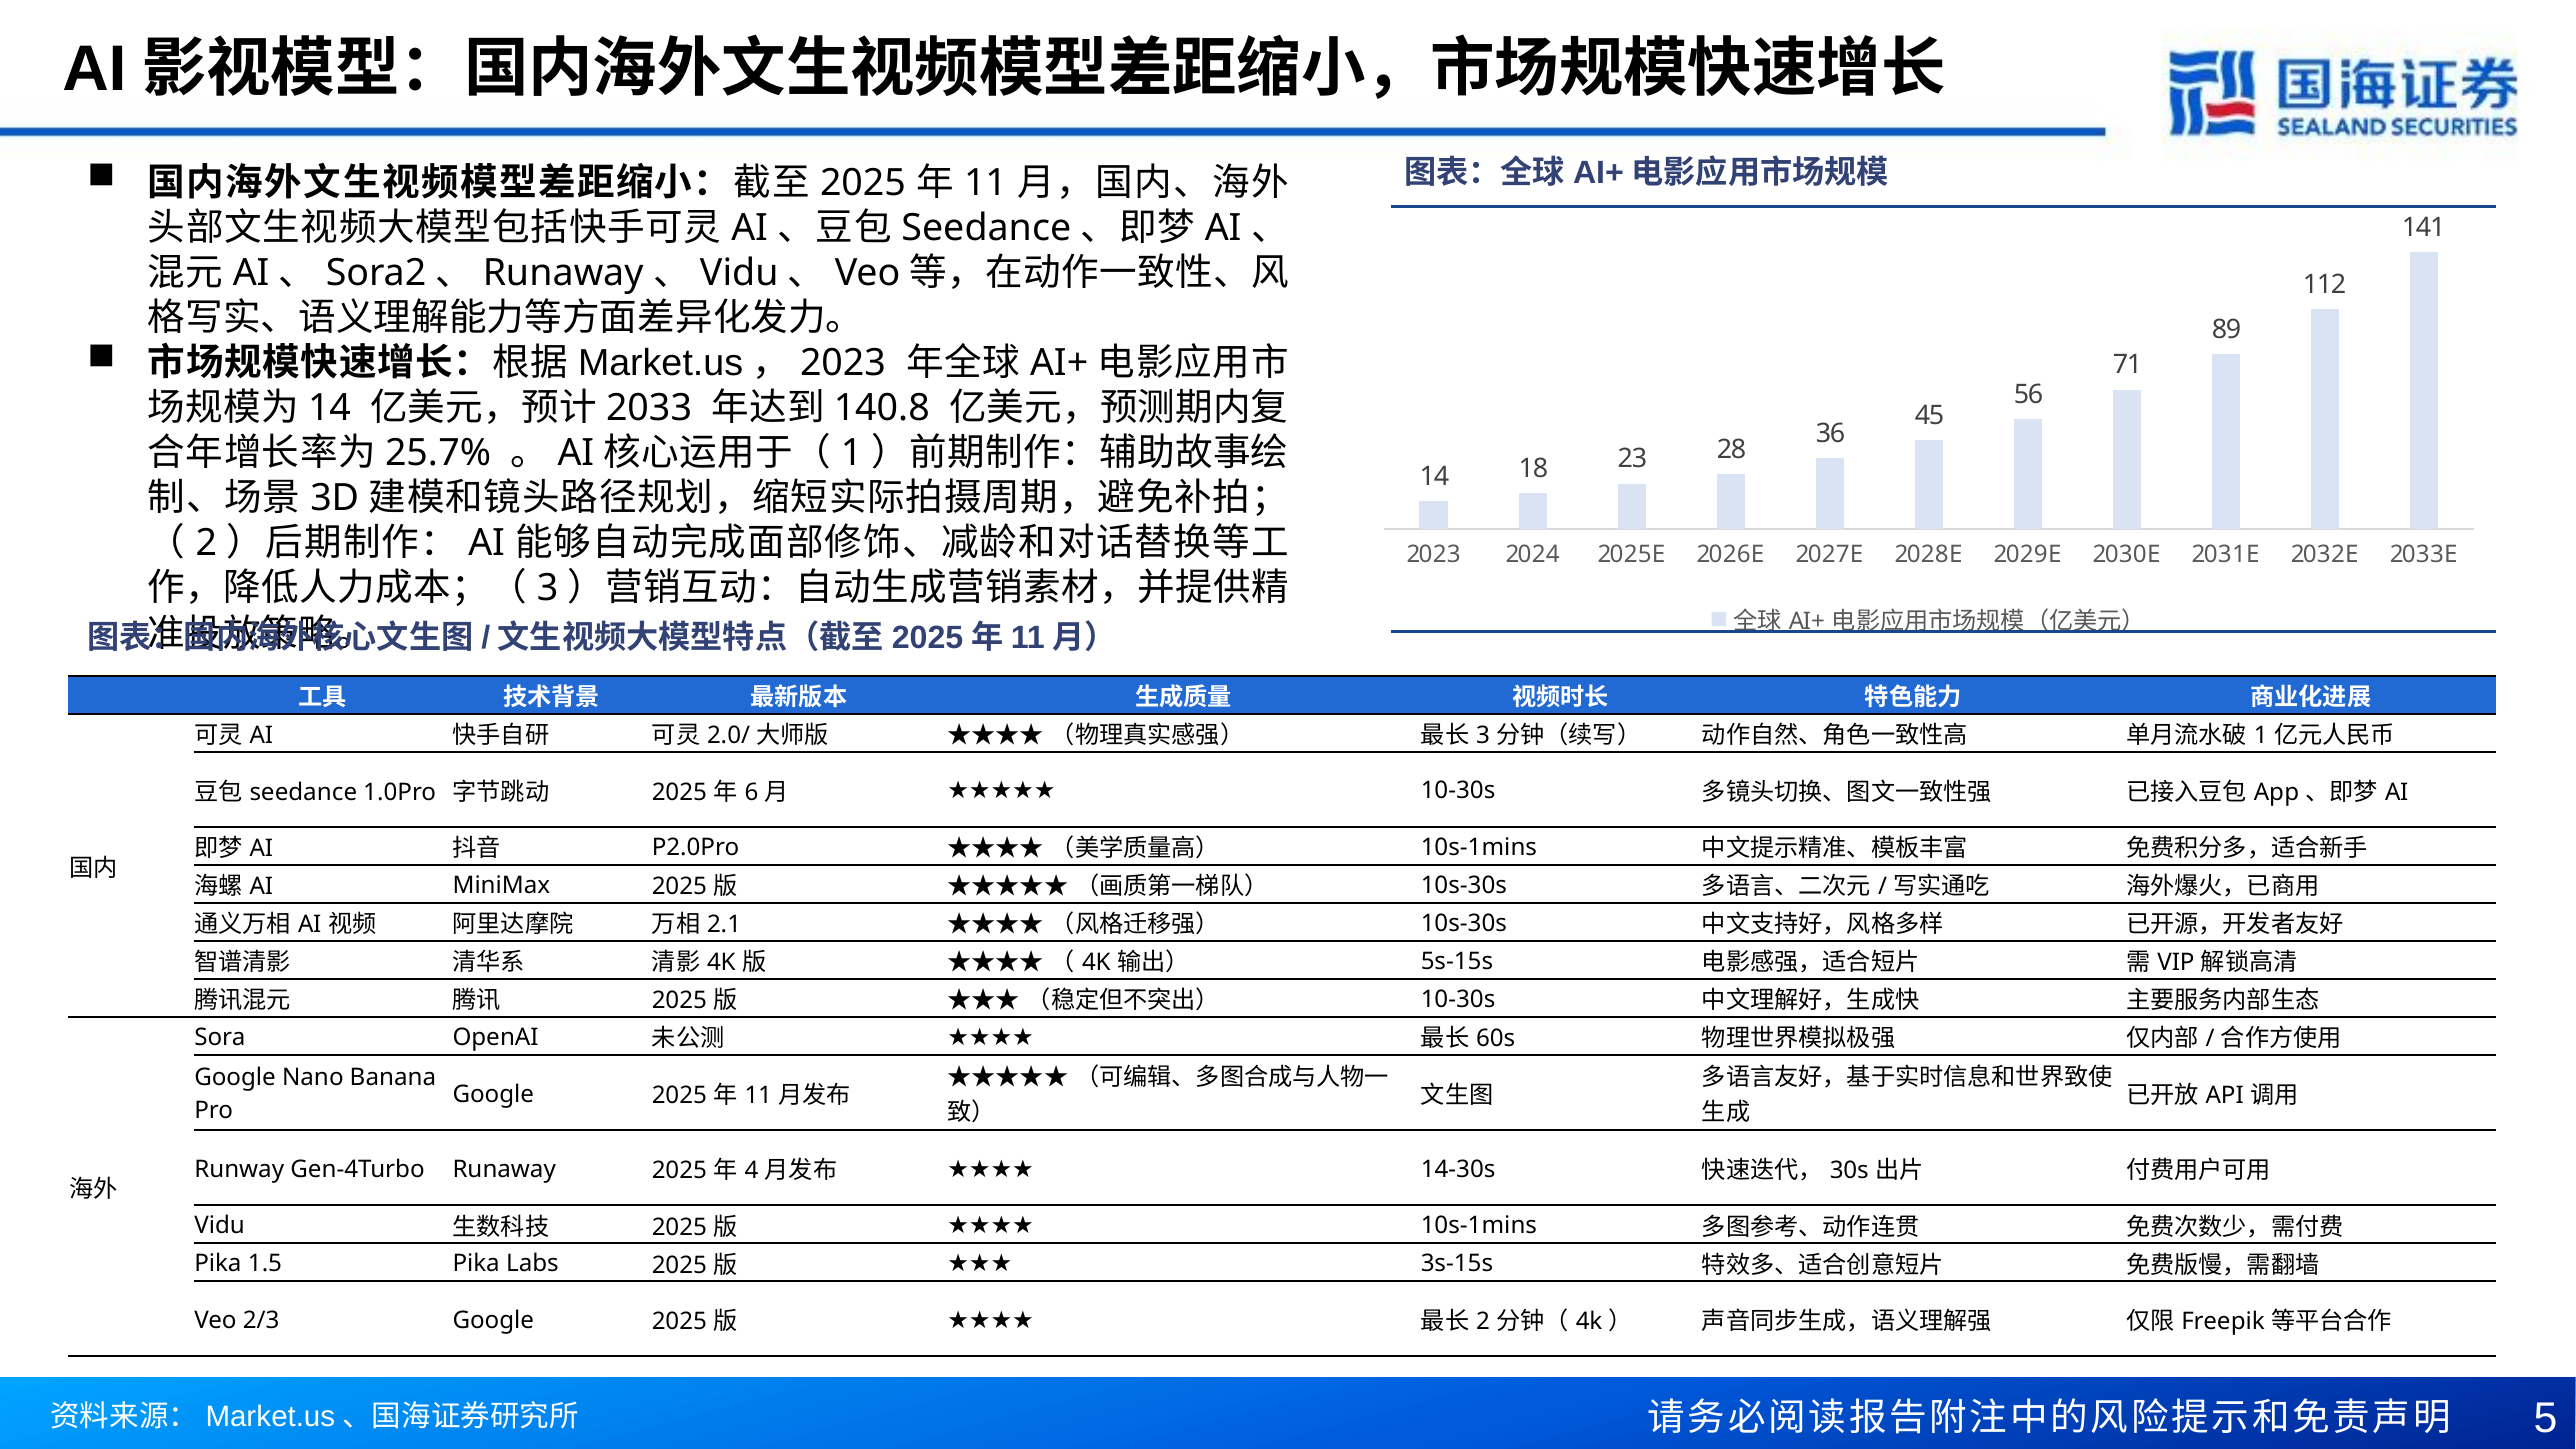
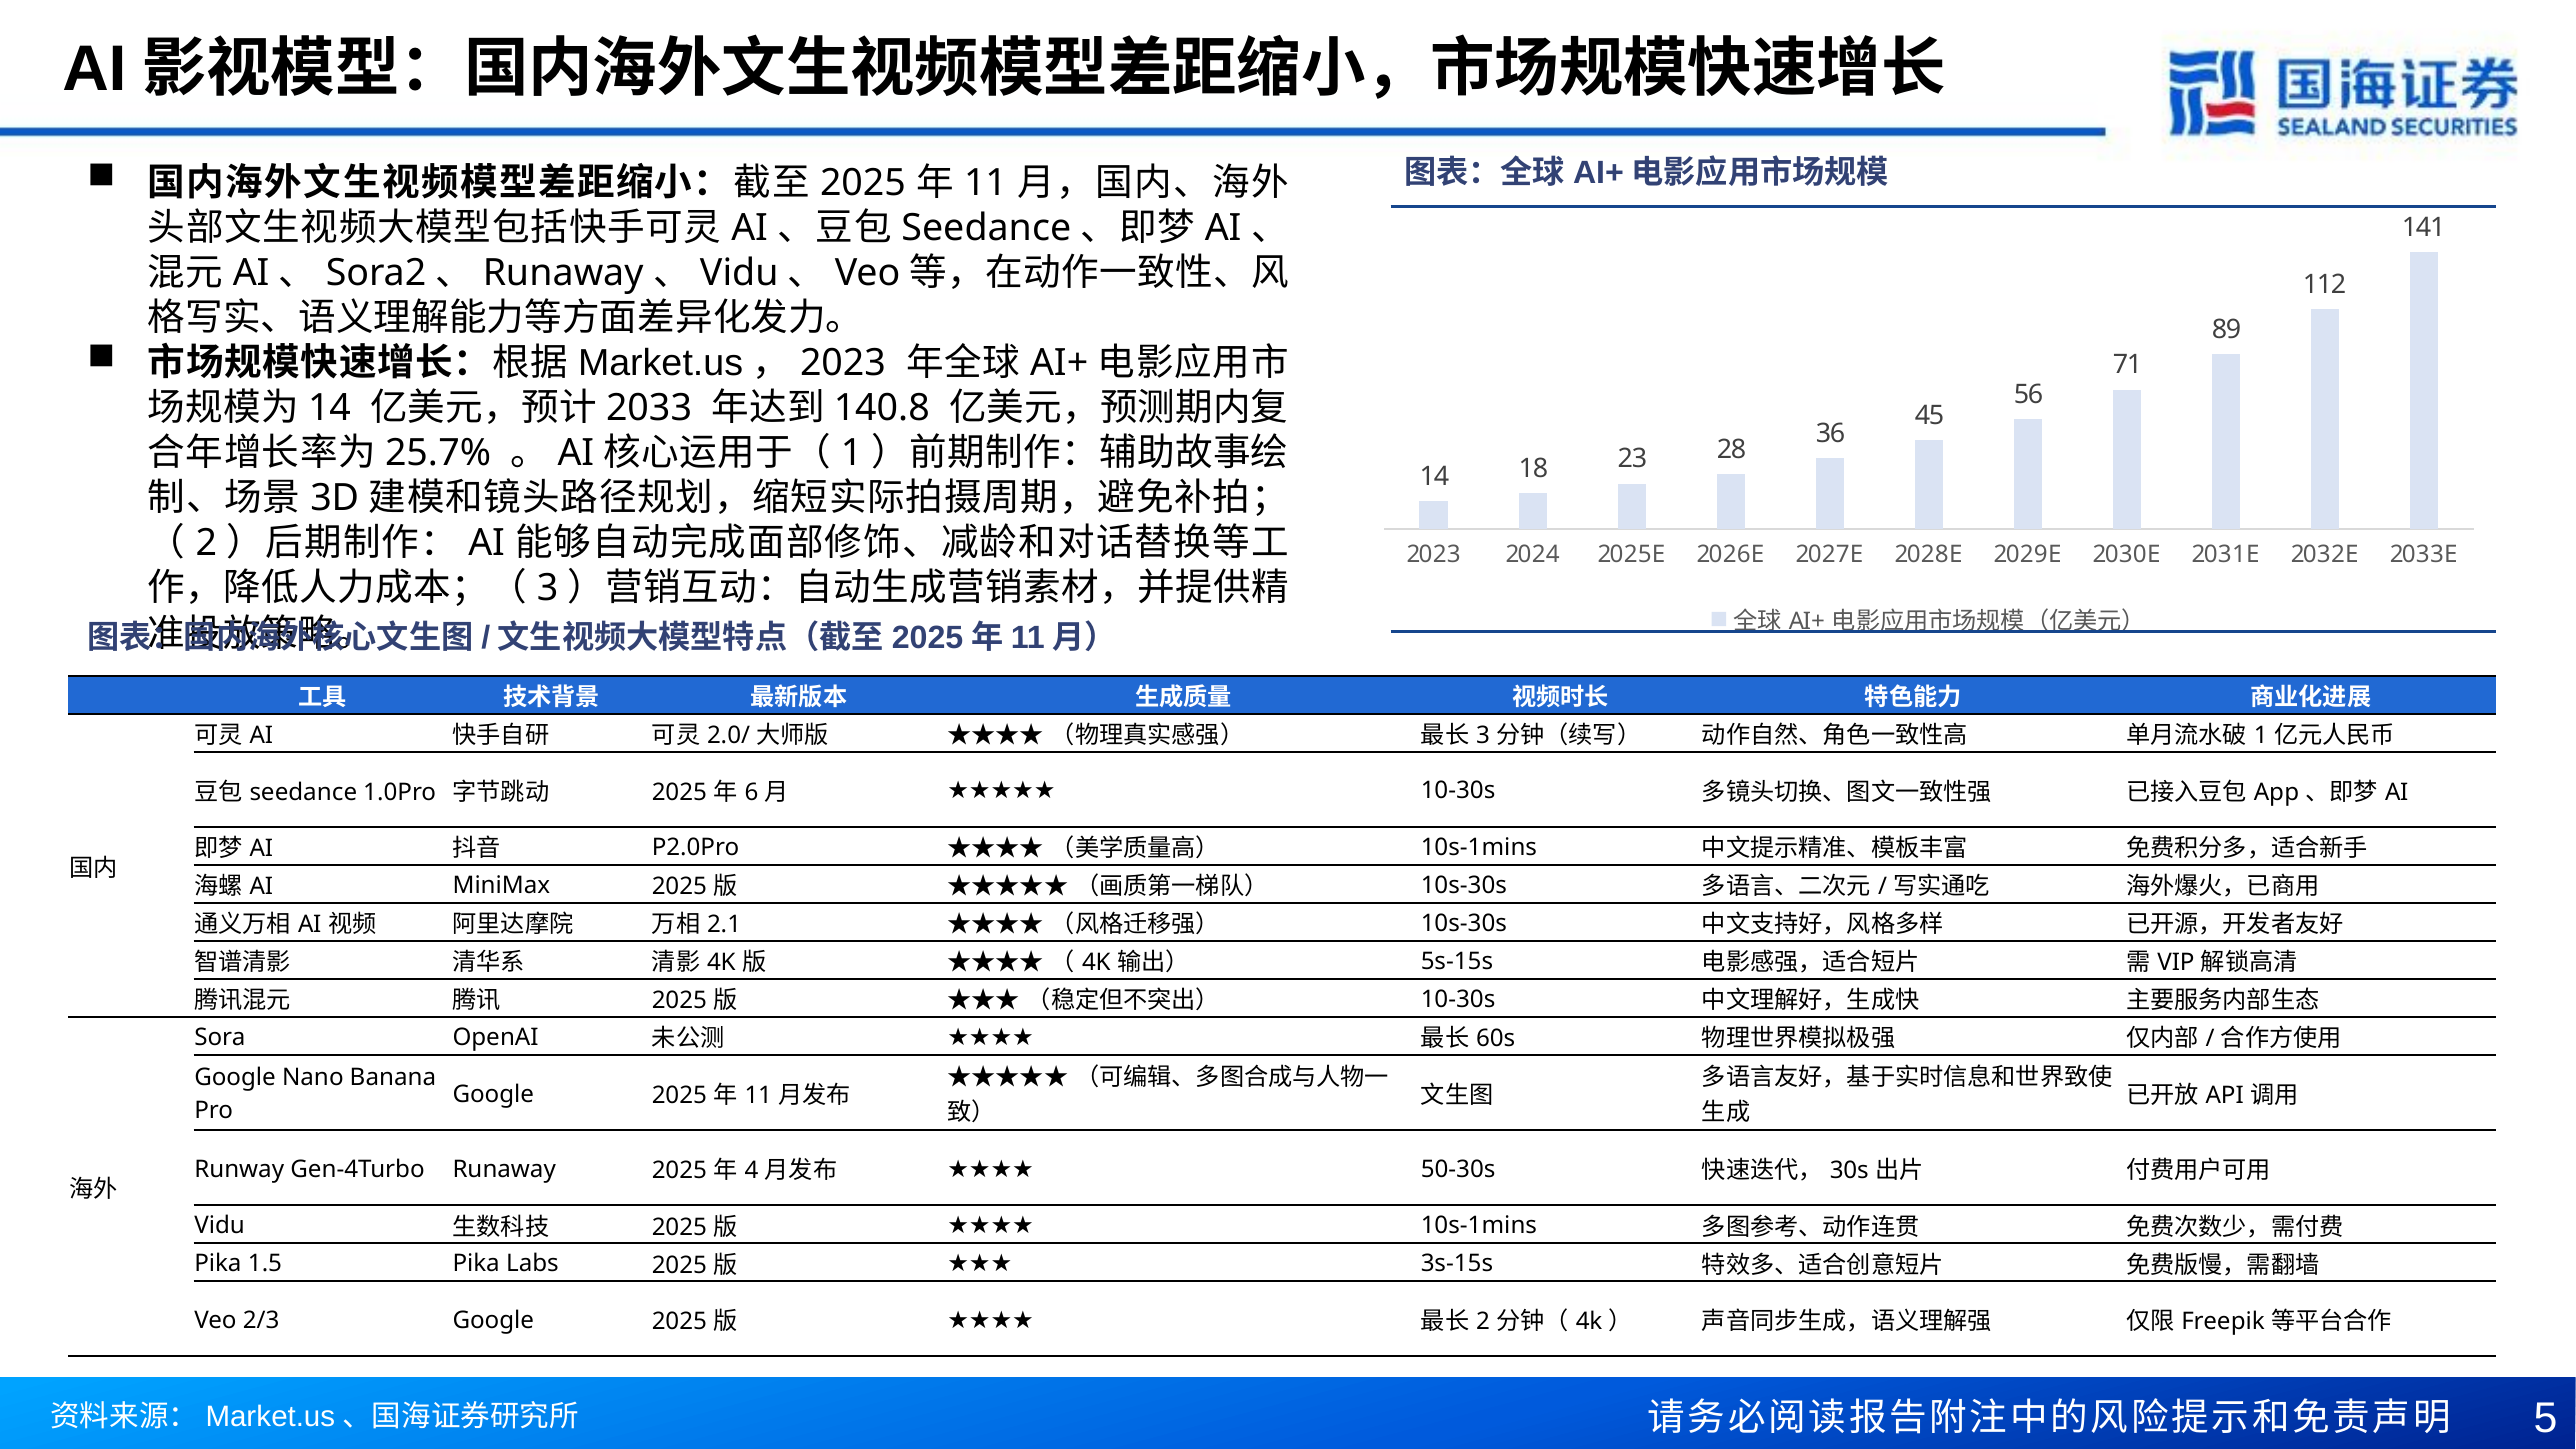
14-30s: 14-30s -> 50-30s
